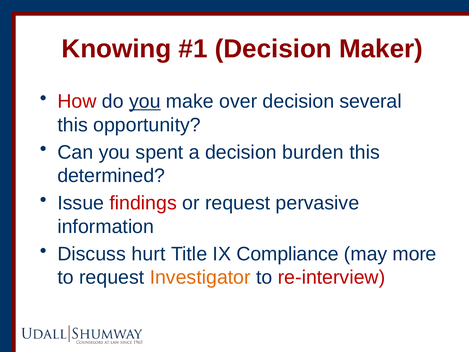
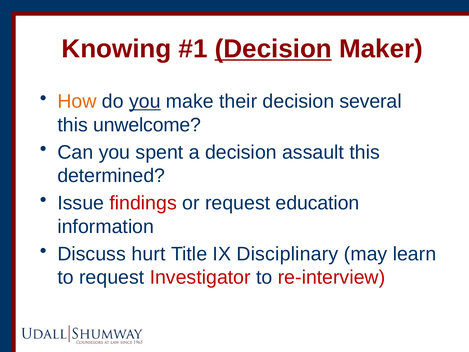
Decision at (273, 49) underline: none -> present
How colour: red -> orange
over: over -> their
opportunity: opportunity -> unwelcome
burden: burden -> assault
pervasive: pervasive -> education
Compliance: Compliance -> Disciplinary
more: more -> learn
Investigator colour: orange -> red
